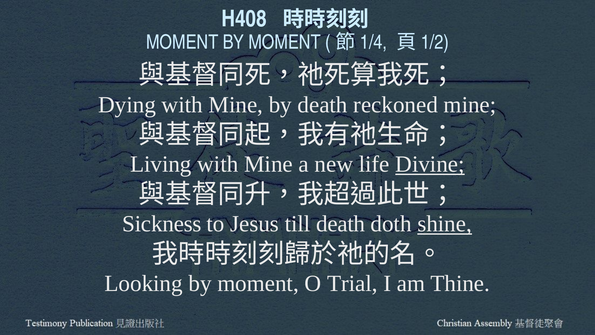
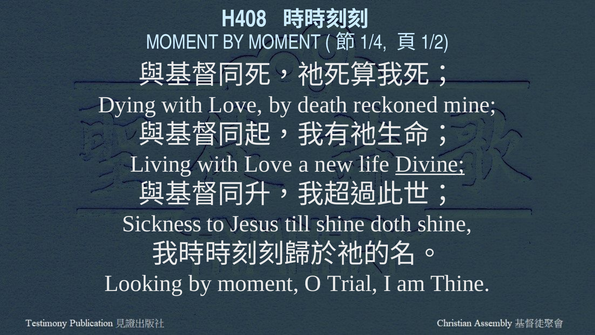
Dying with Mine: Mine -> Love
Living with Mine: Mine -> Love
till death: death -> shine
shine at (445, 224) underline: present -> none
